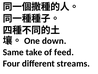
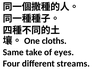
down: down -> cloths
feed: feed -> eyes
